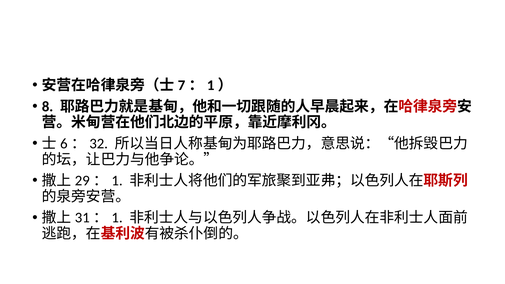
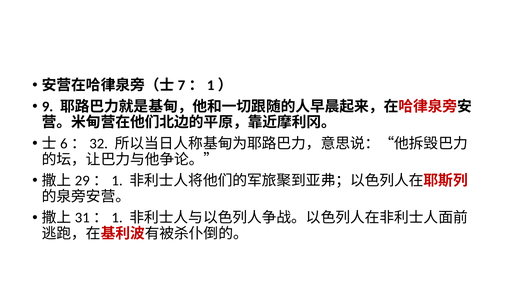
8: 8 -> 9
